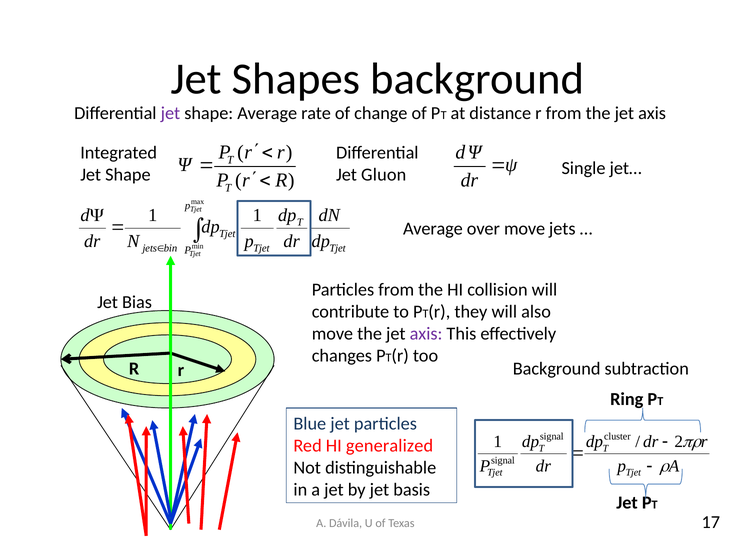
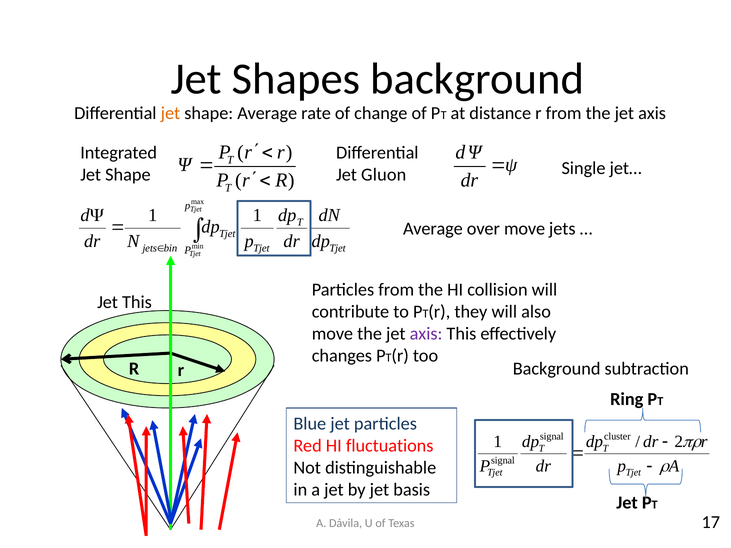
jet at (170, 113) colour: purple -> orange
Jet Bias: Bias -> This
generalized: generalized -> fluctuations
